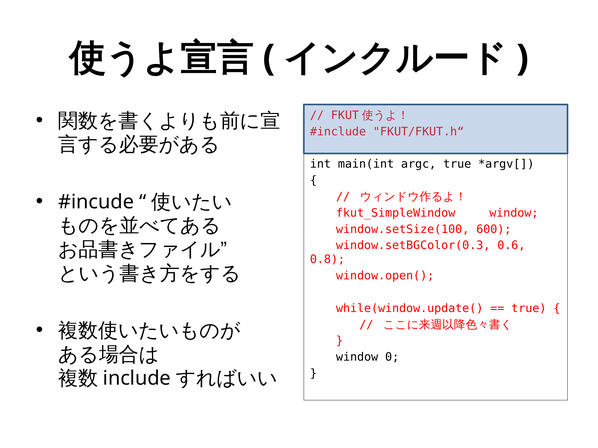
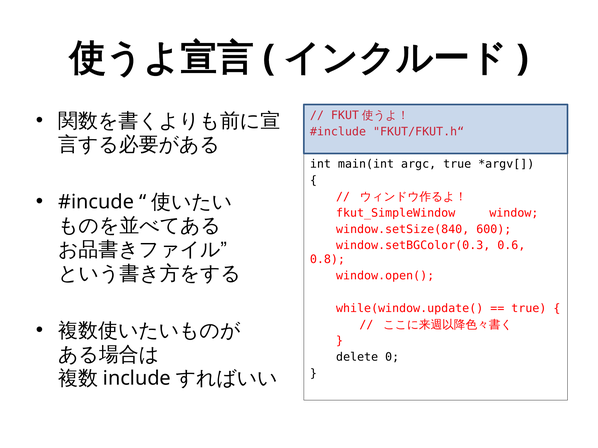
window.setSize(100: window.setSize(100 -> window.setSize(840
window at (357, 357): window -> delete
